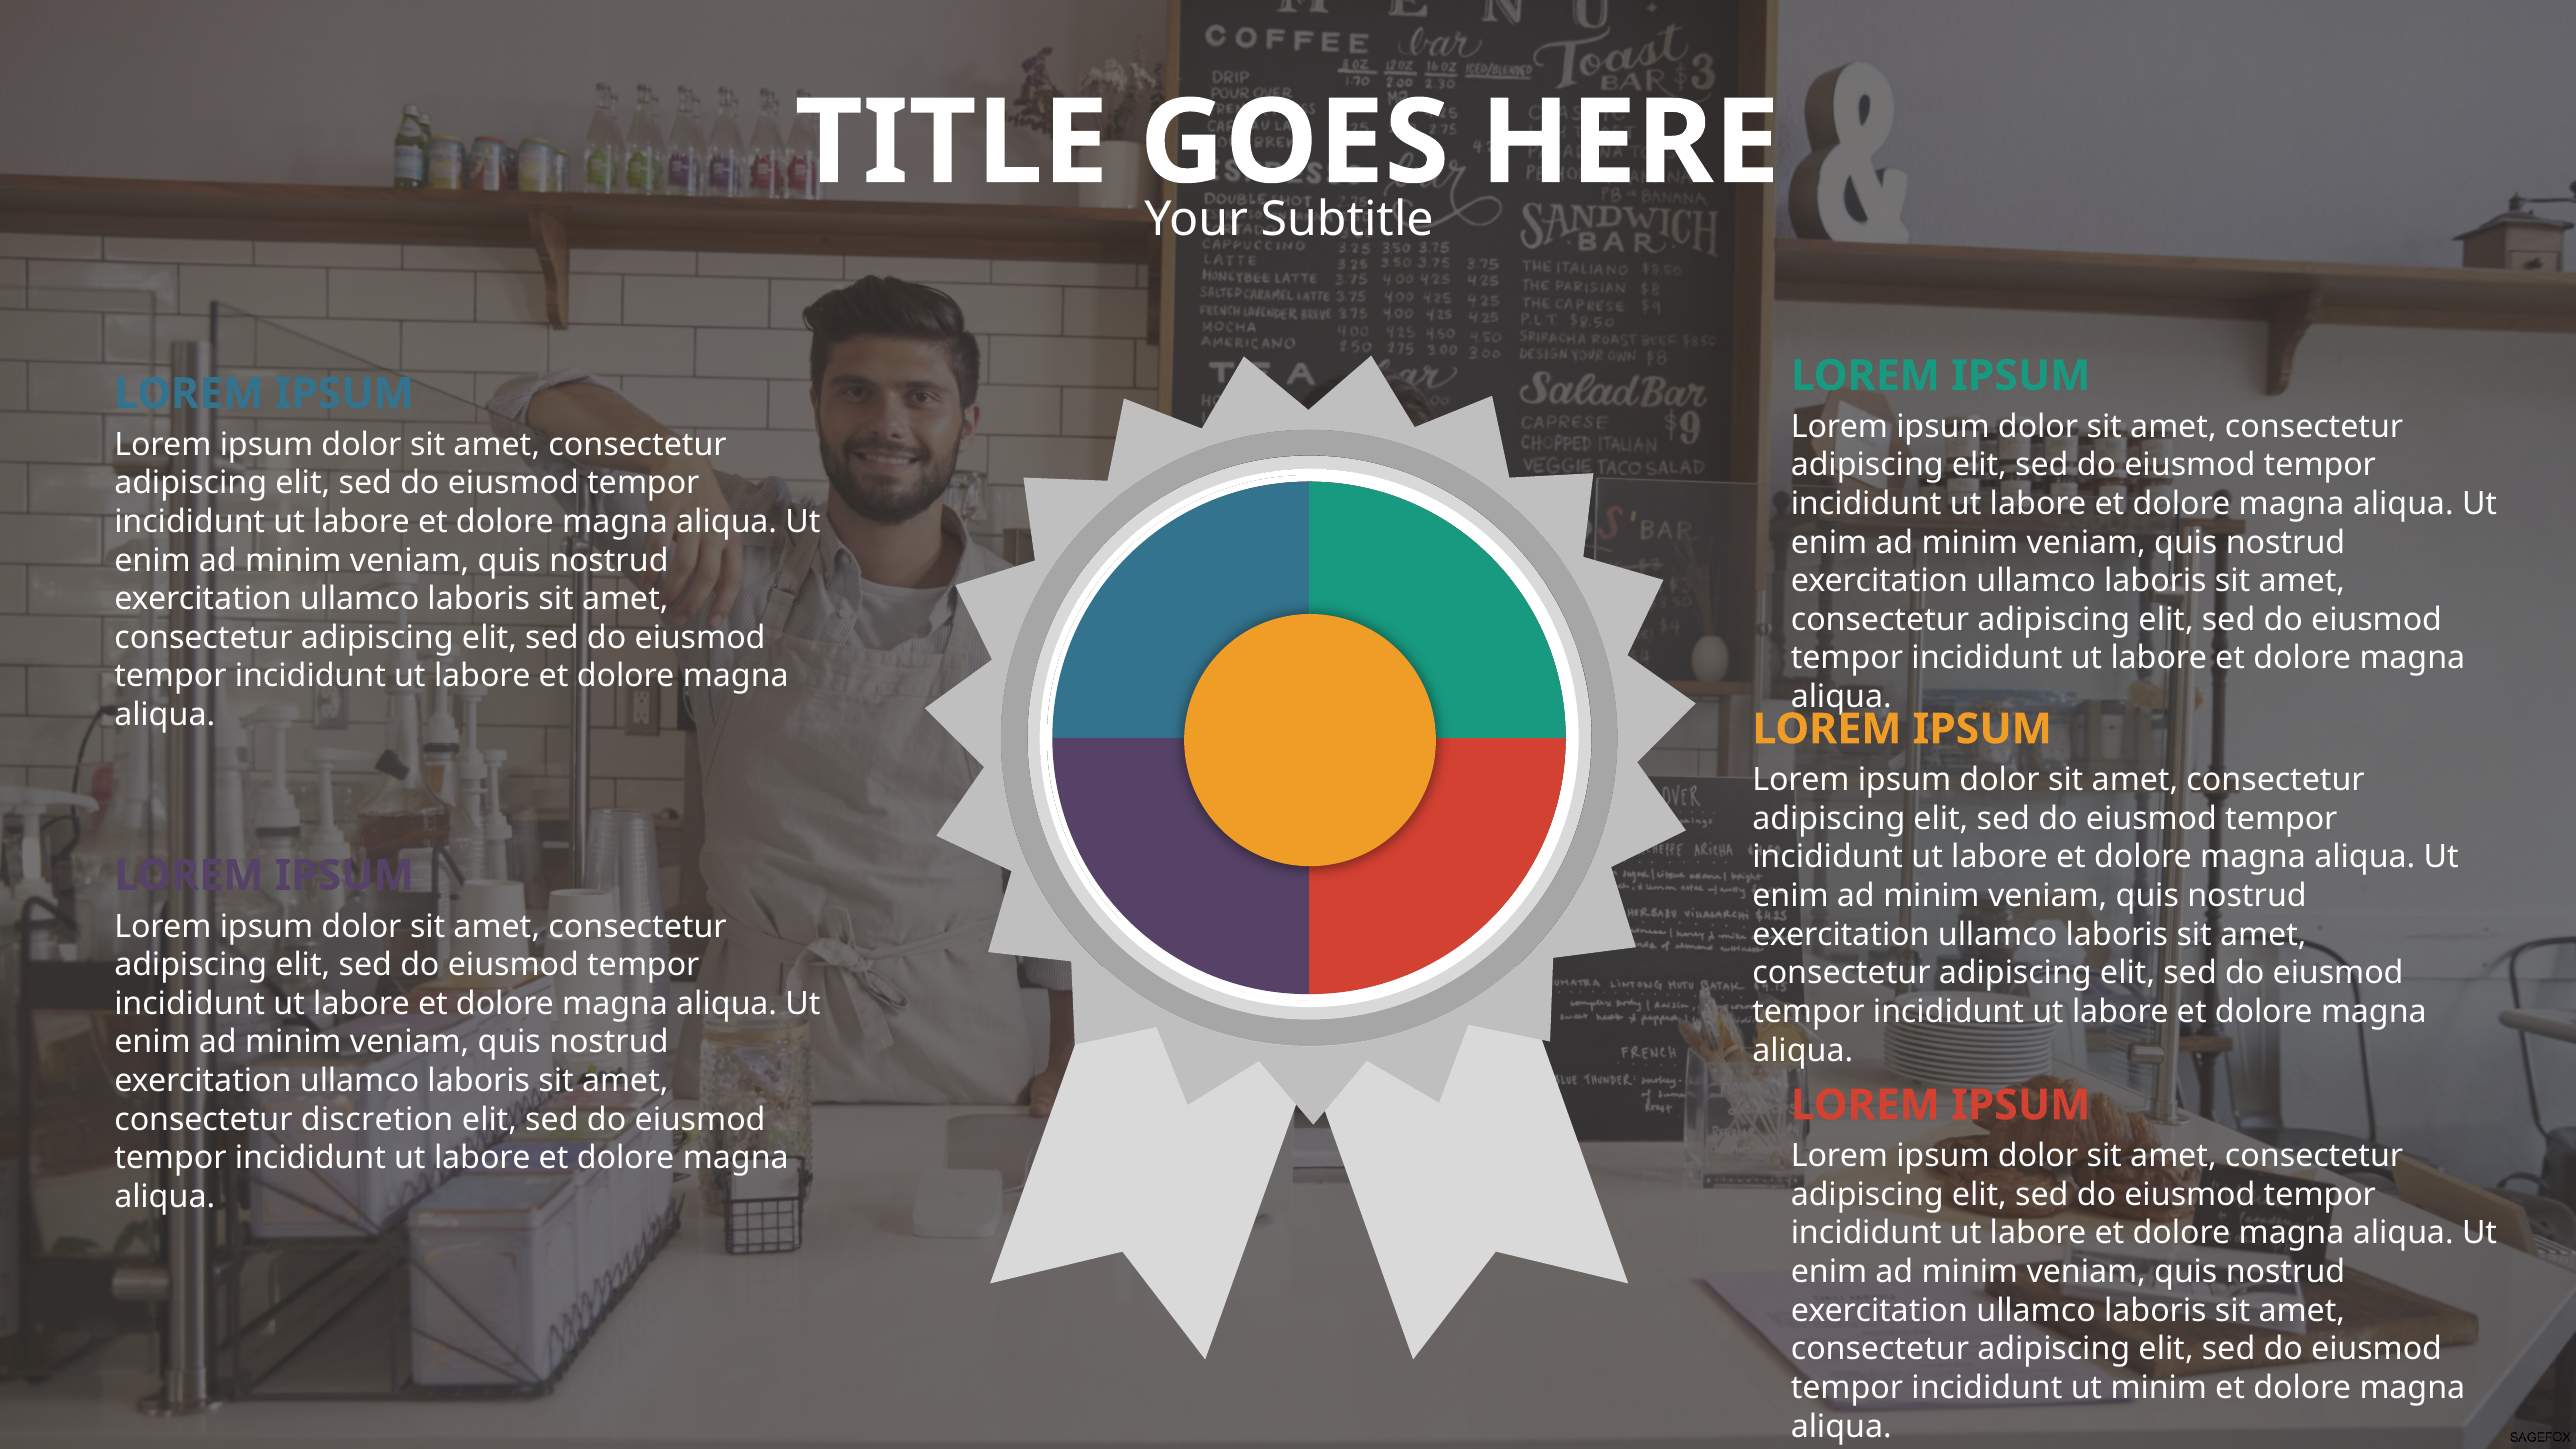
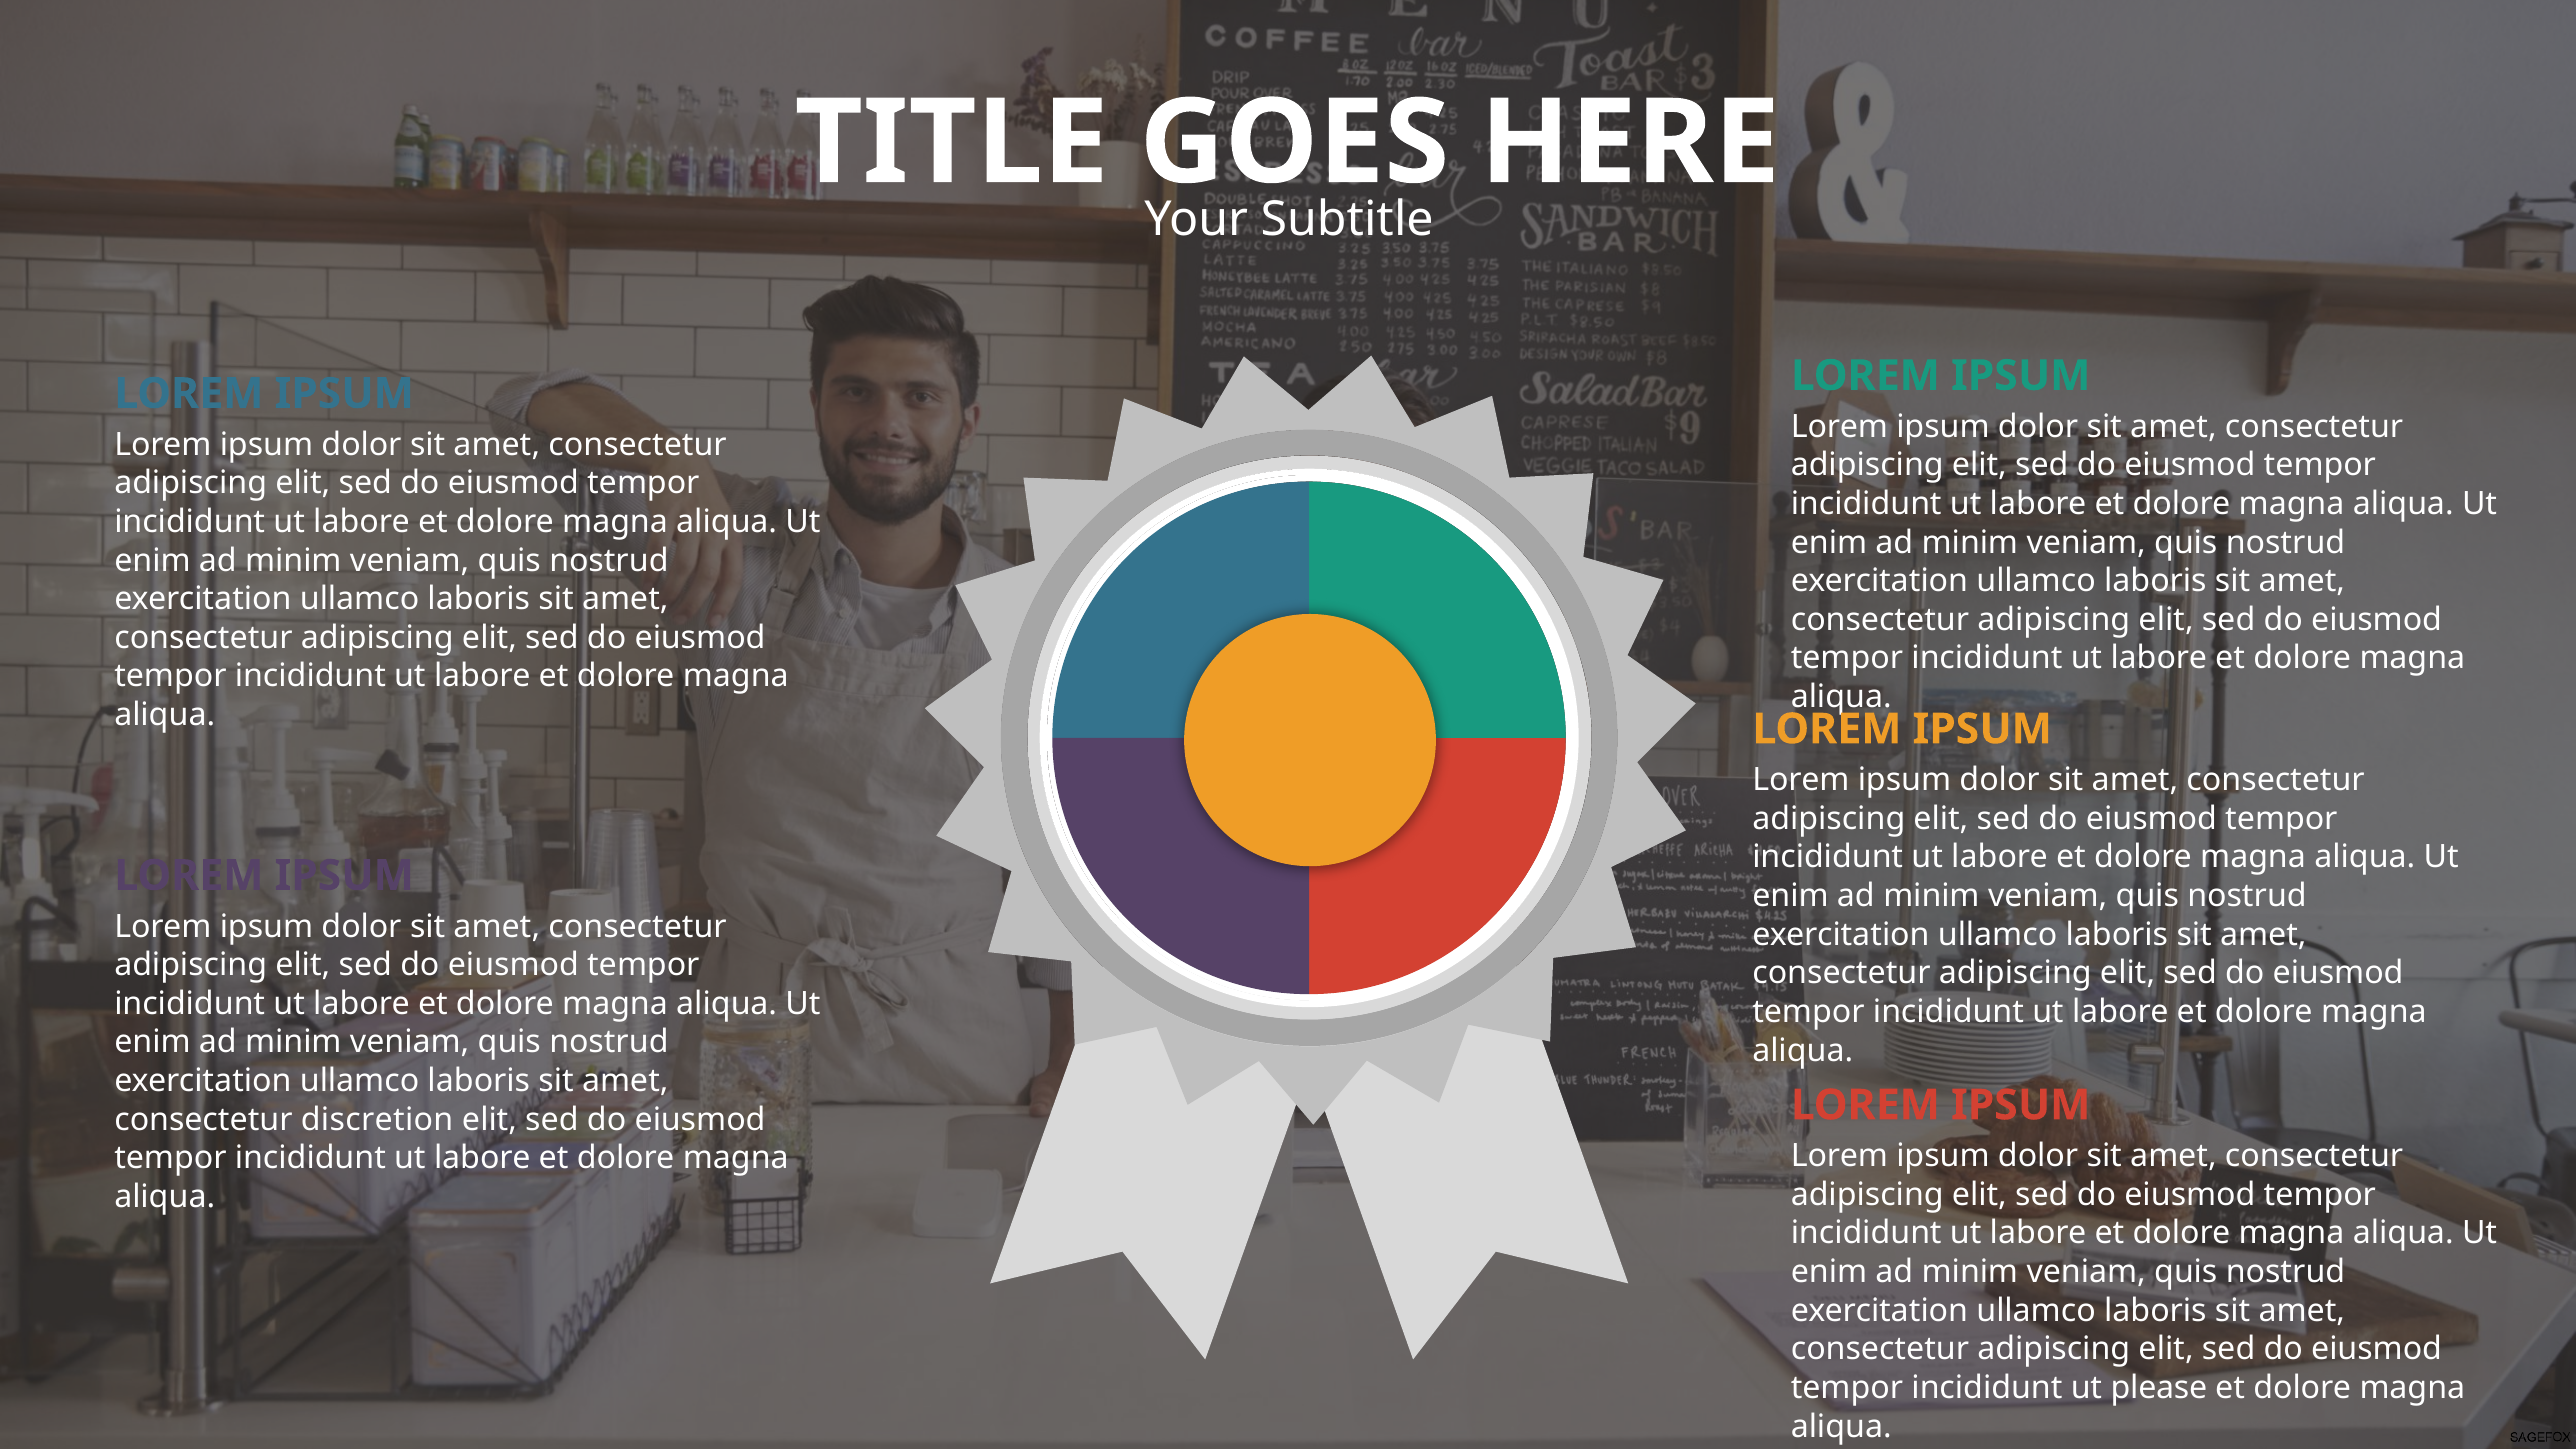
ut minim: minim -> please
